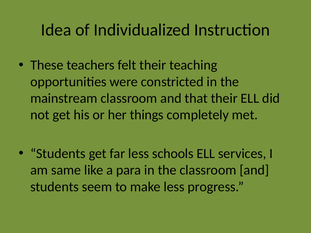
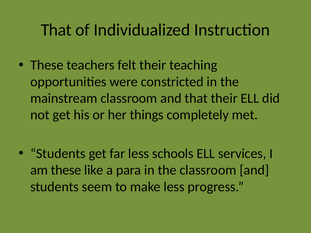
Idea at (56, 30): Idea -> That
am same: same -> these
